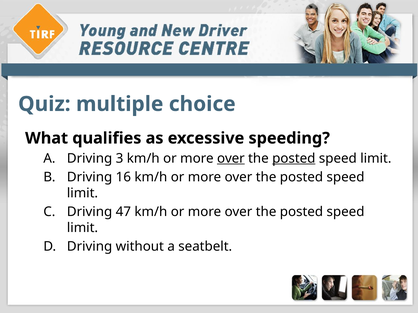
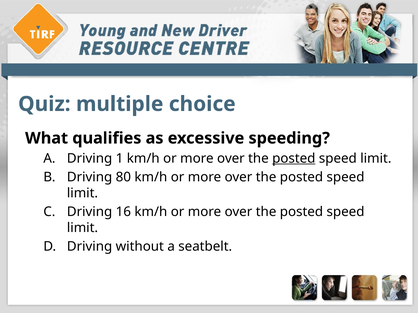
3: 3 -> 1
over at (231, 159) underline: present -> none
16: 16 -> 80
47: 47 -> 16
